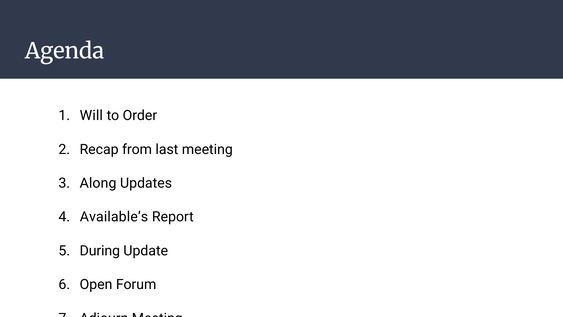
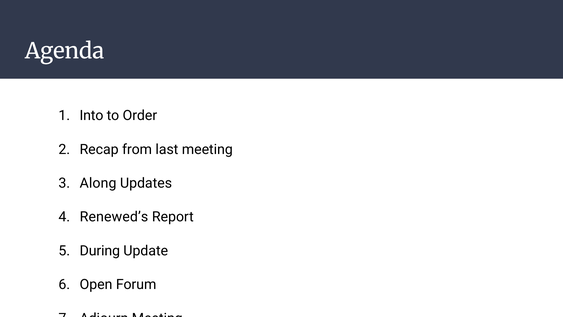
Will: Will -> Into
Available’s: Available’s -> Renewed’s
